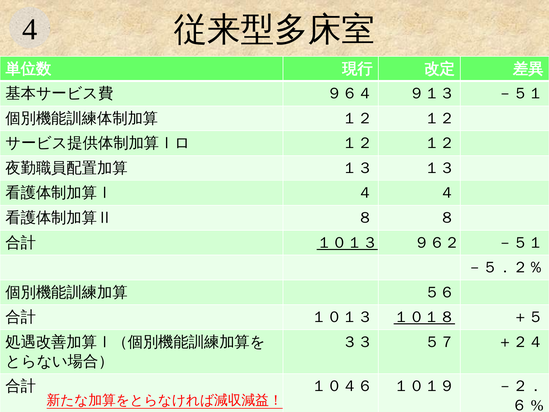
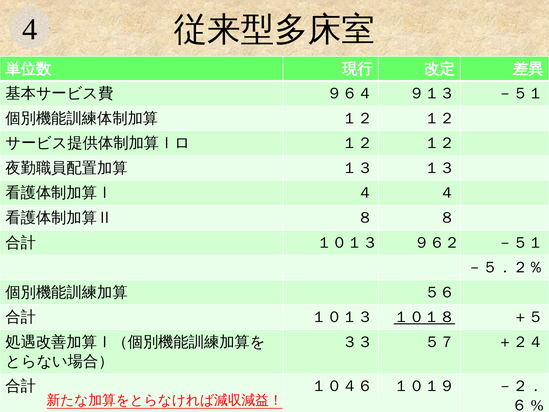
１０１３ at (347, 243) underline: present -> none
